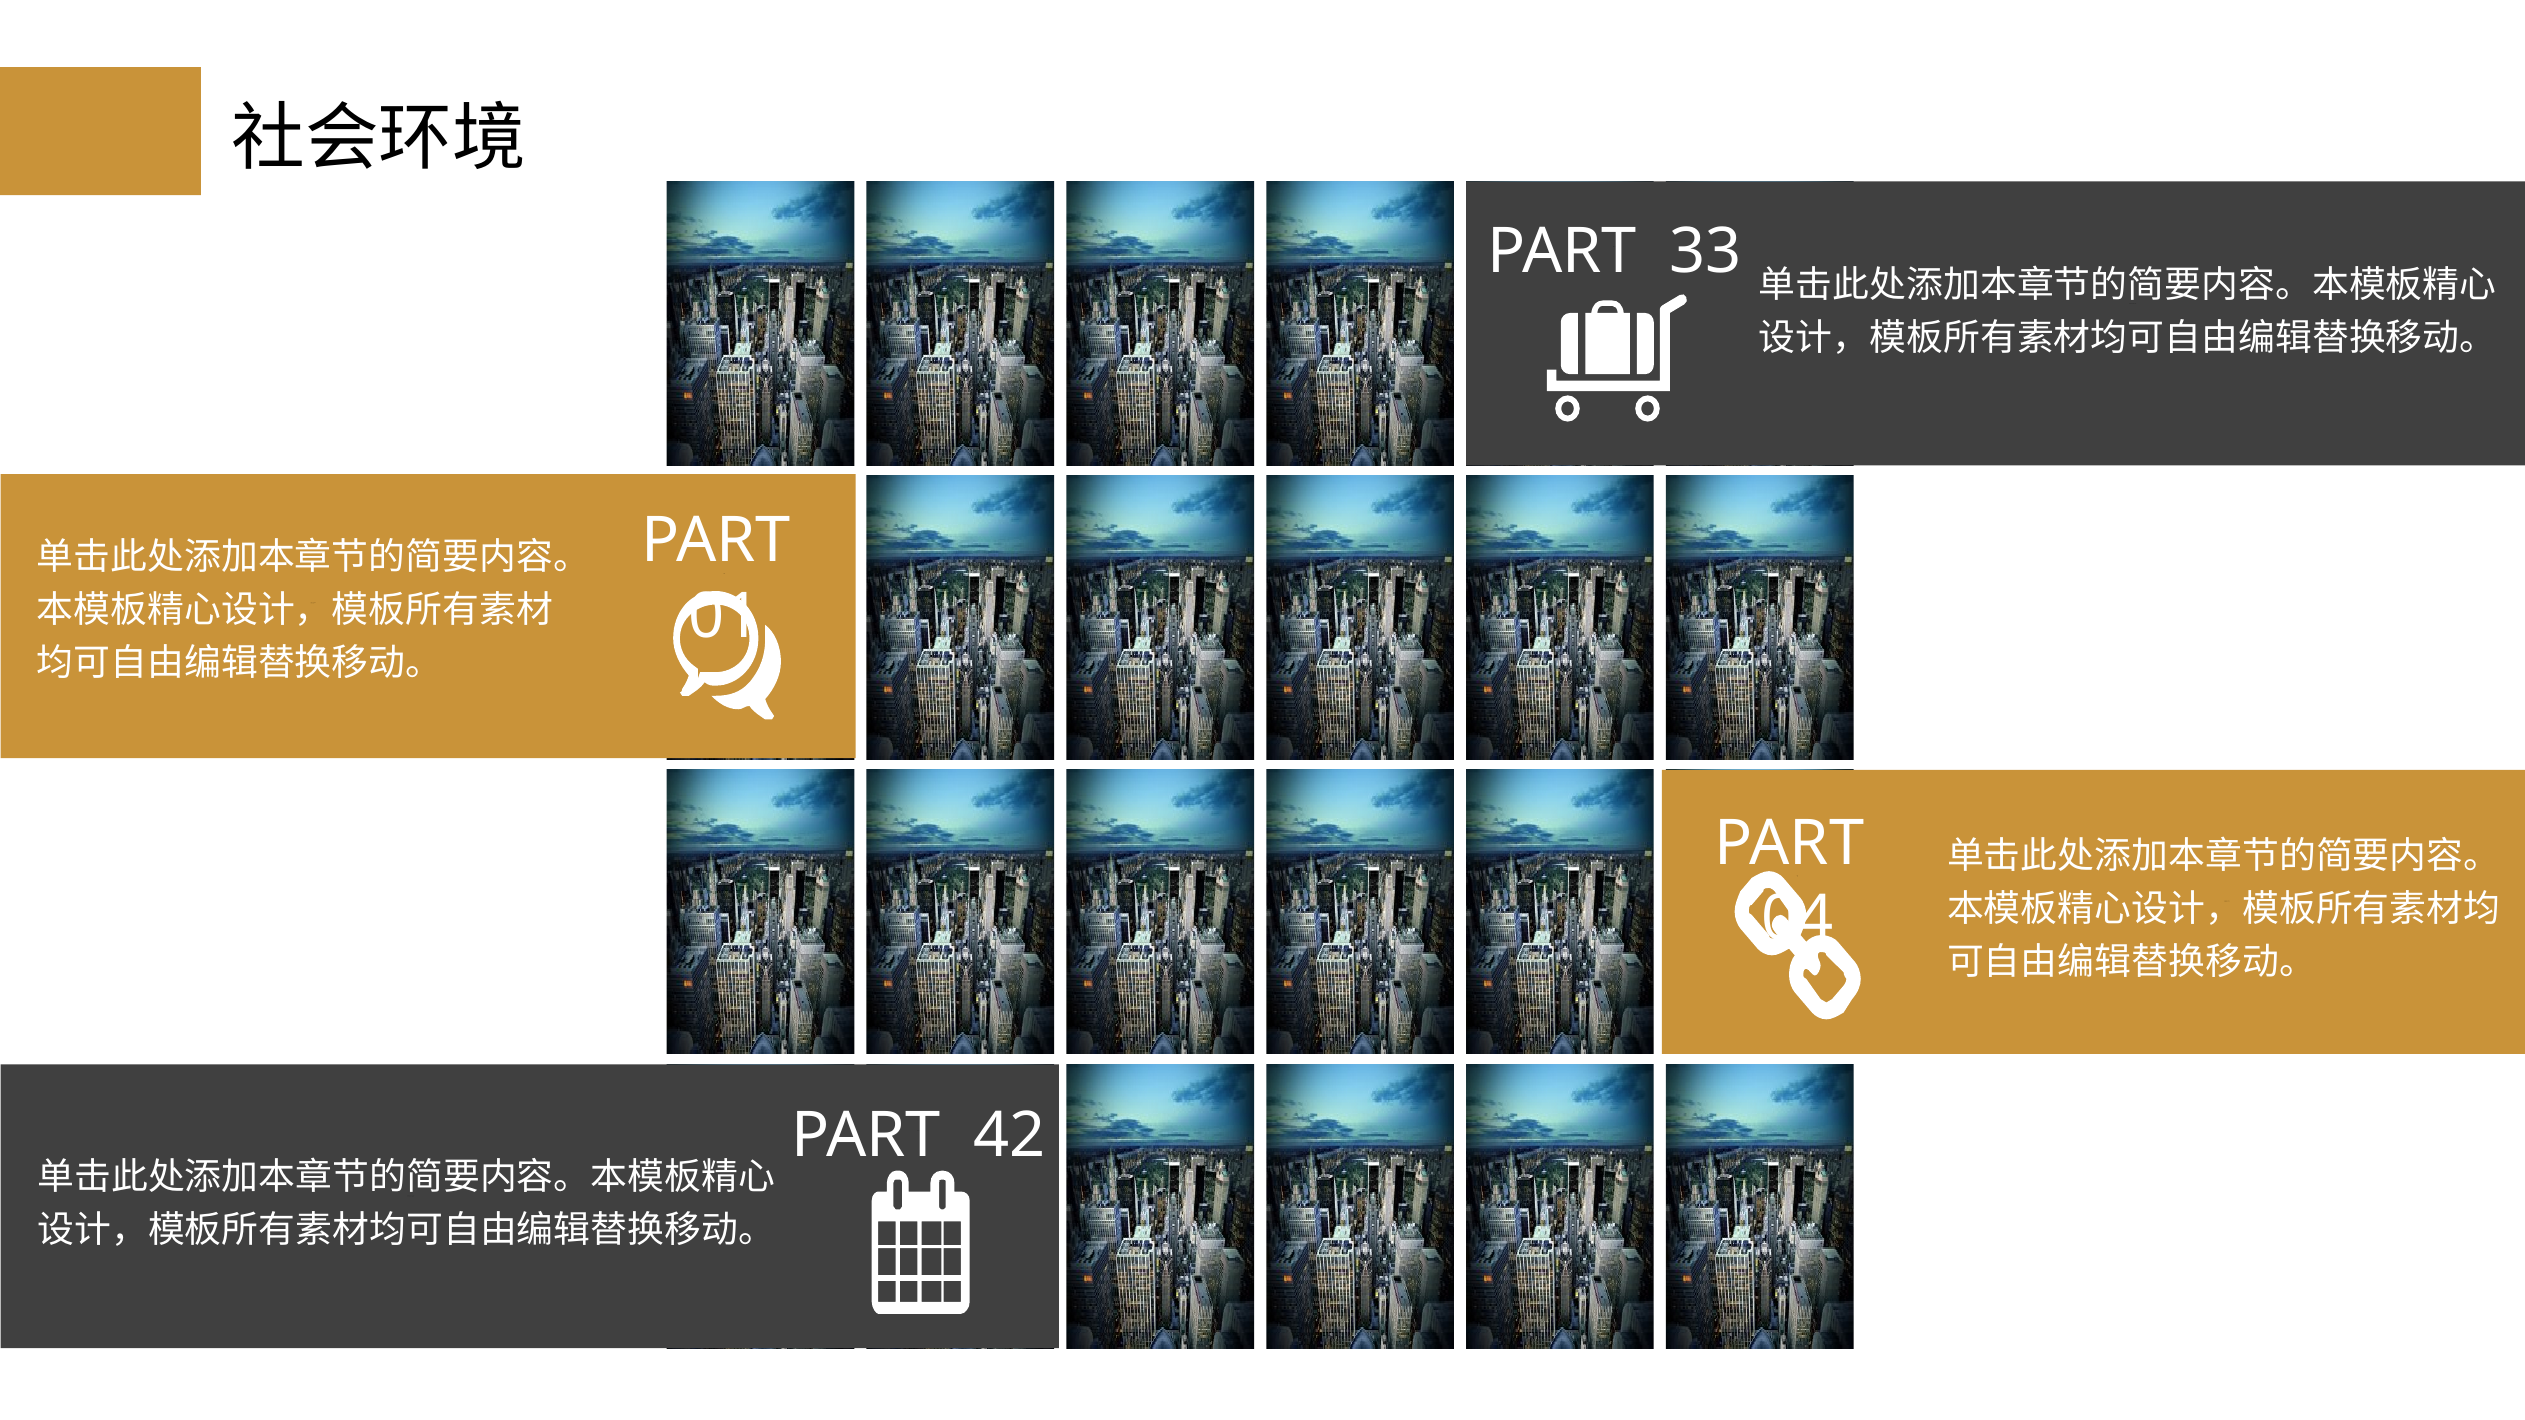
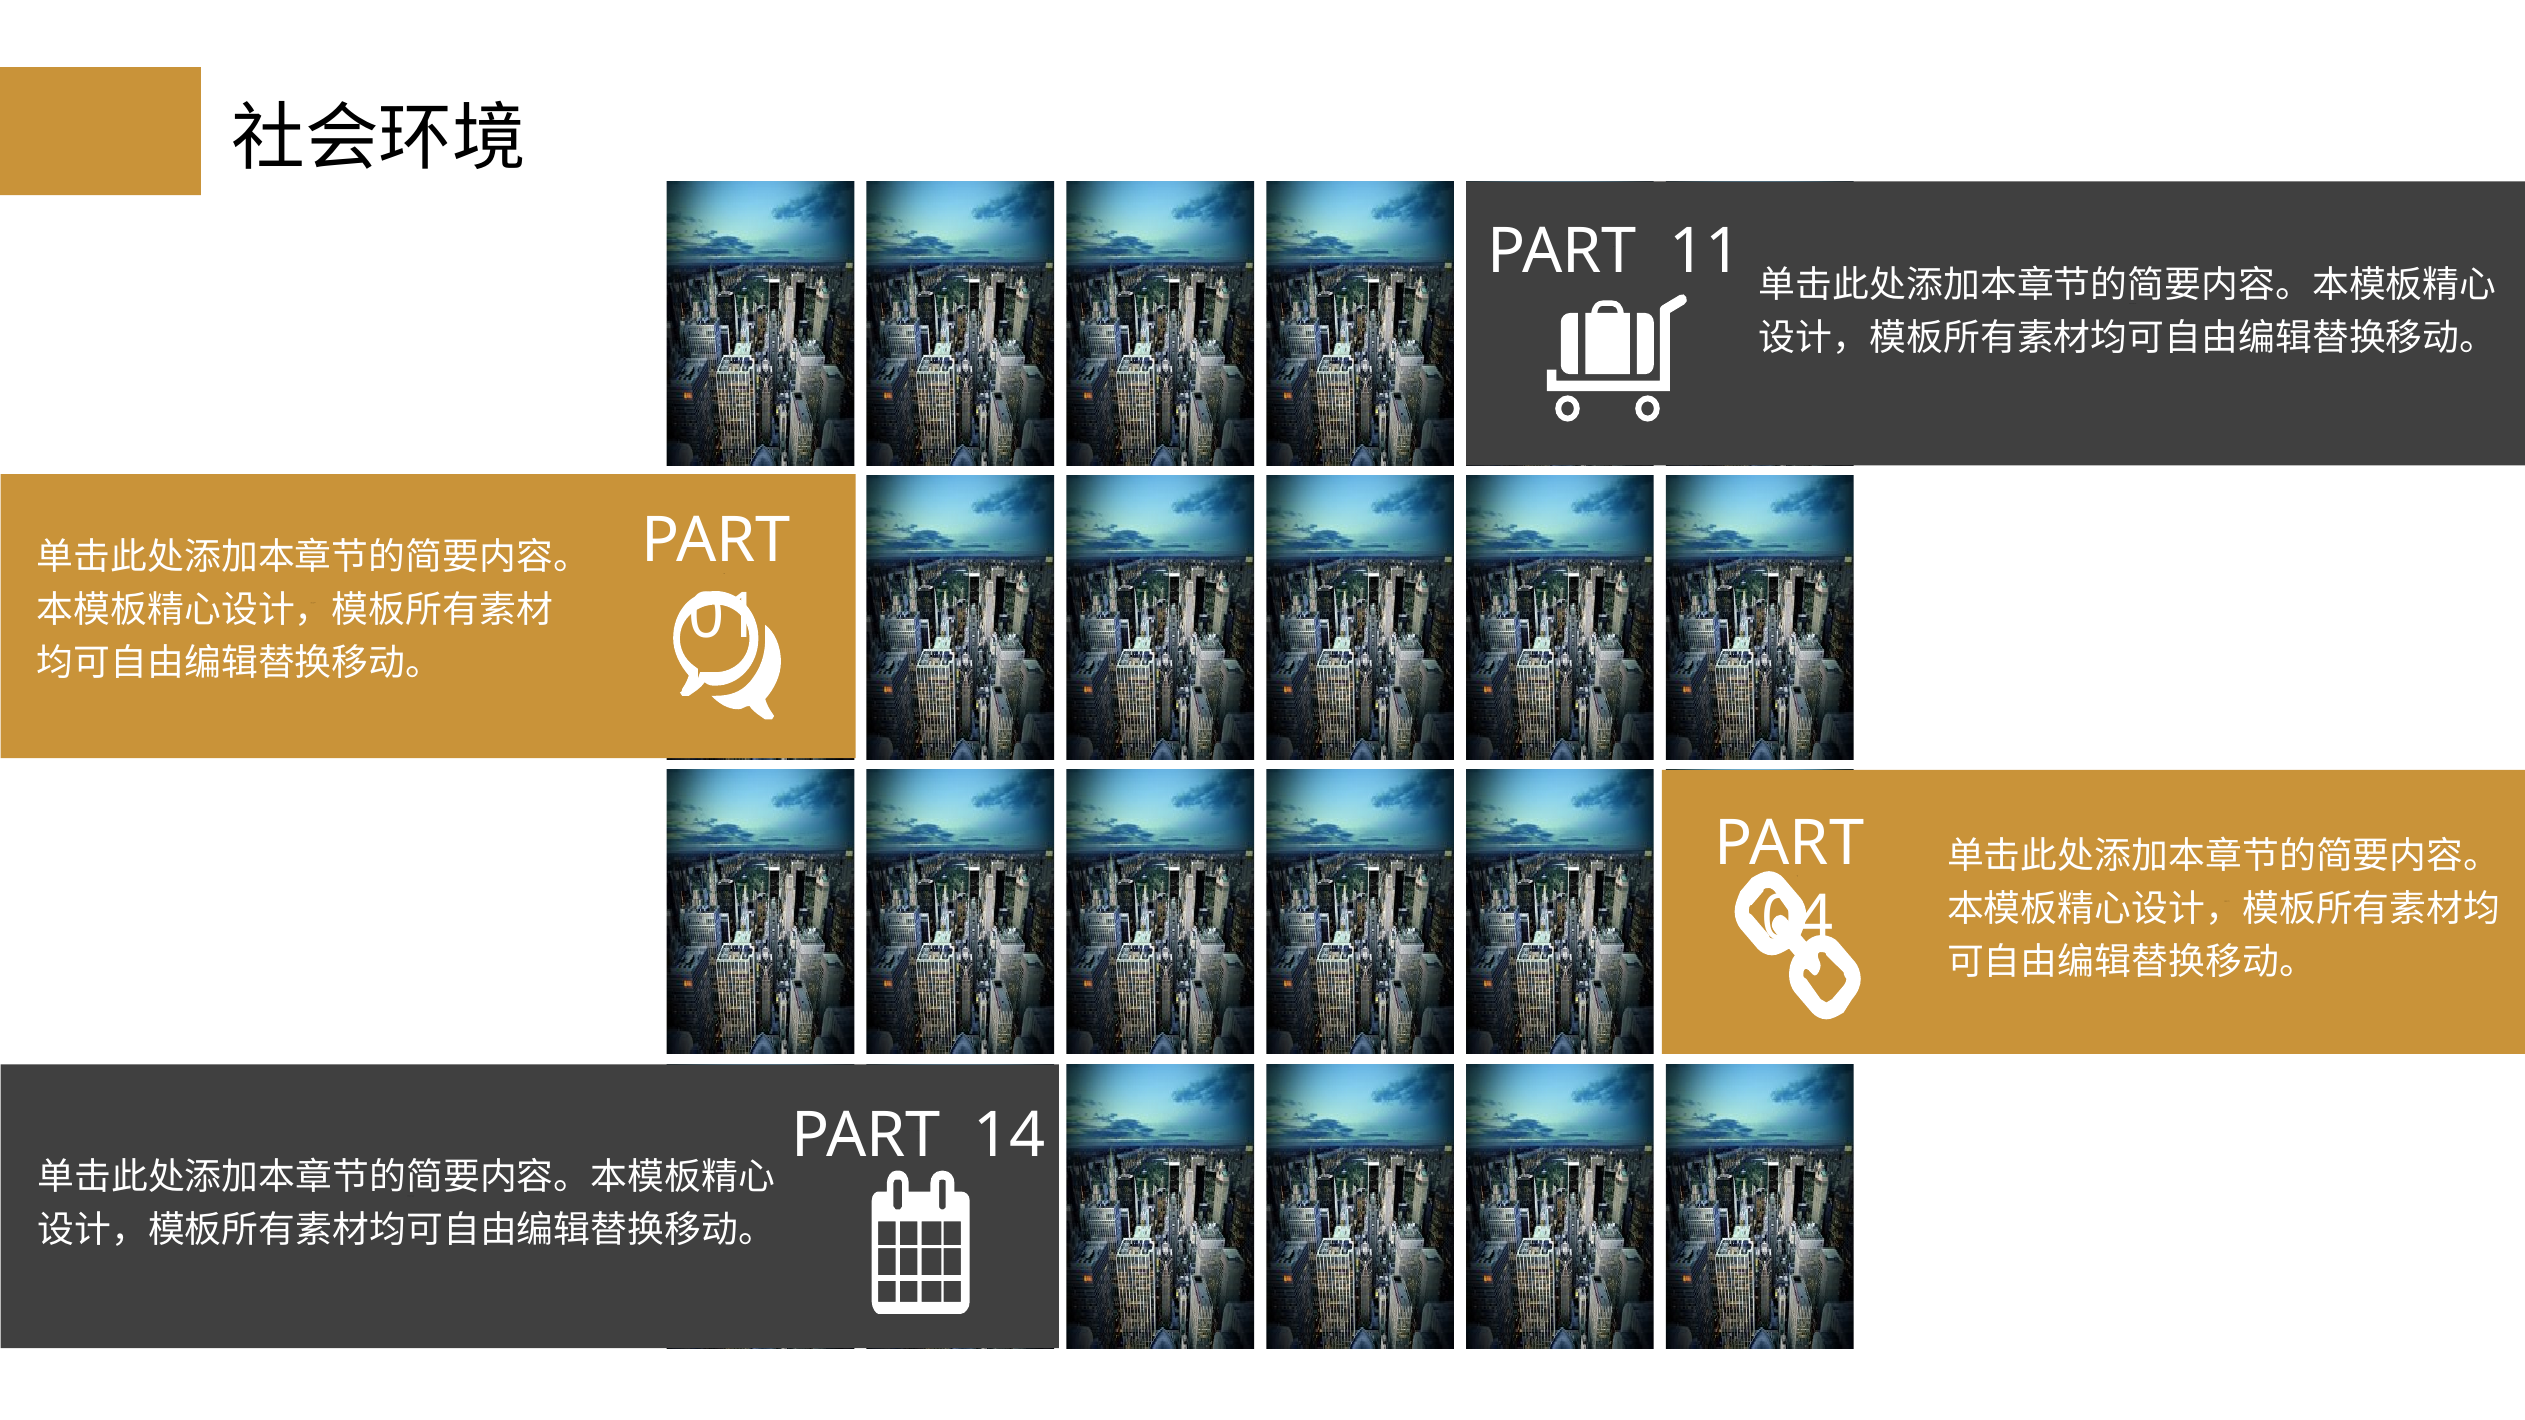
33: 33 -> 11
42: 42 -> 14
